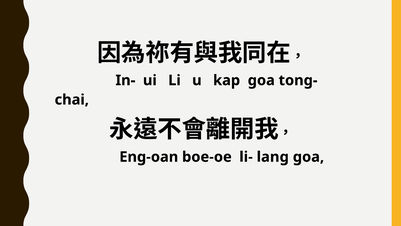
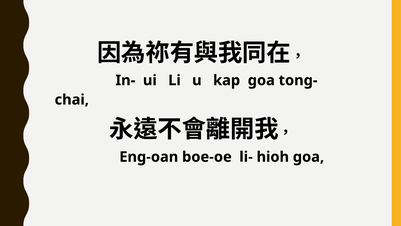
lang: lang -> hioh
